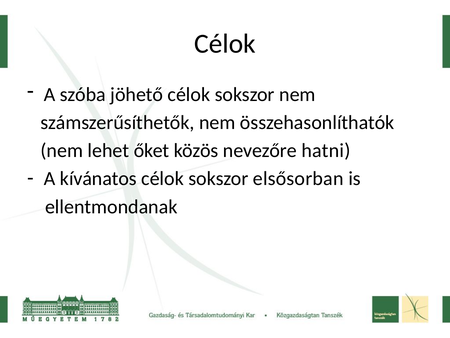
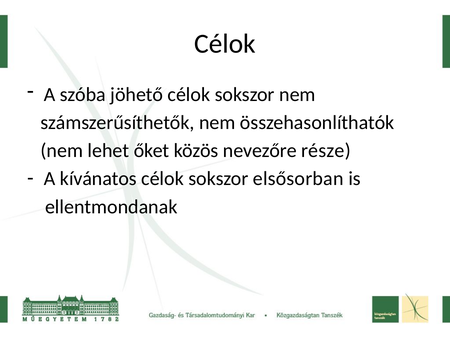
hatni: hatni -> része
